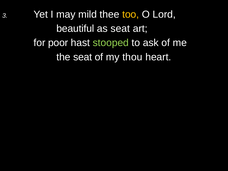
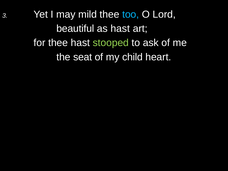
too colour: yellow -> light blue
as seat: seat -> hast
for poor: poor -> thee
thou: thou -> child
